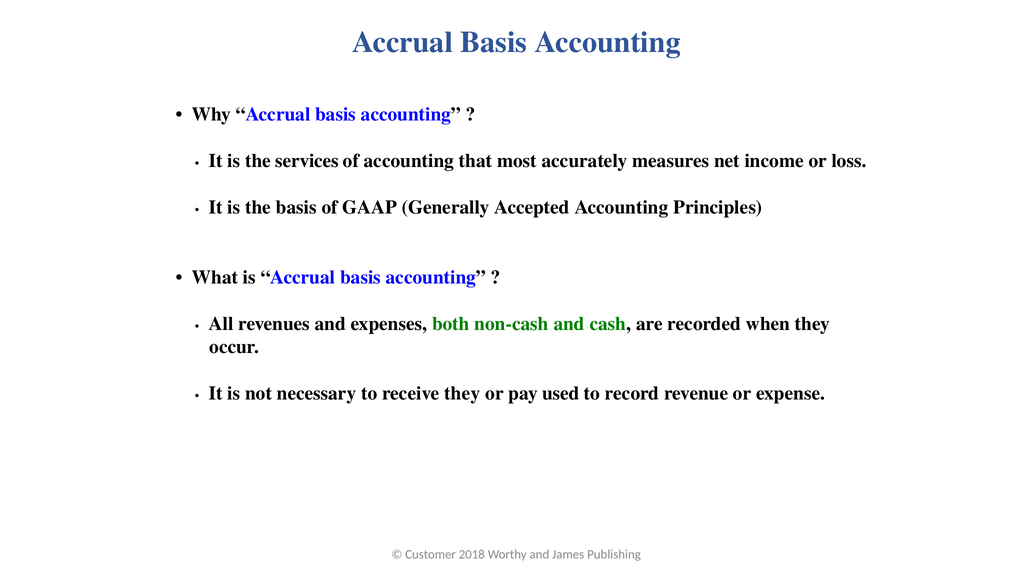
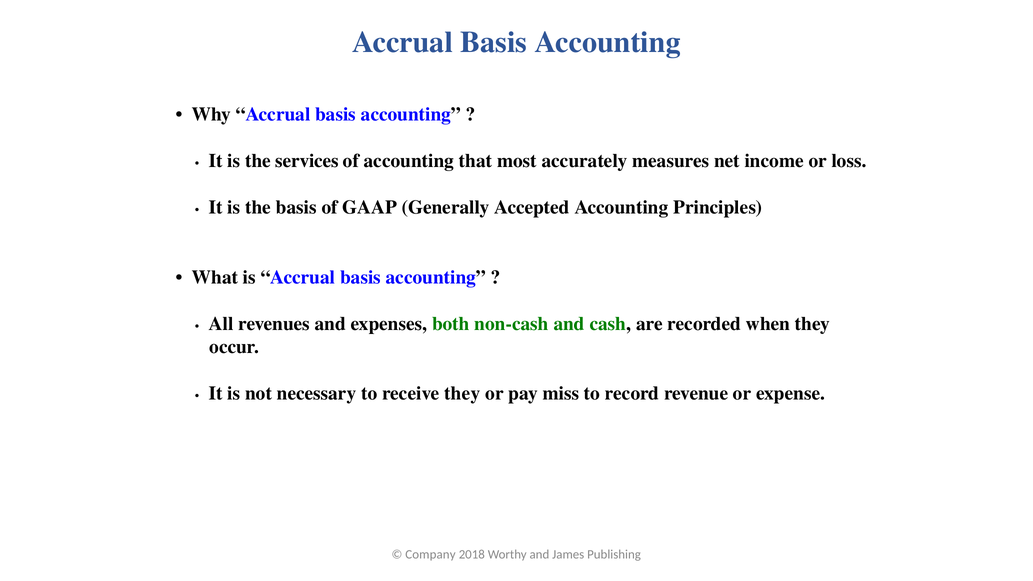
used: used -> miss
Customer: Customer -> Company
